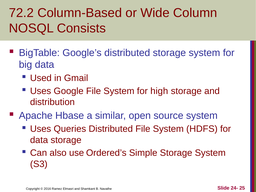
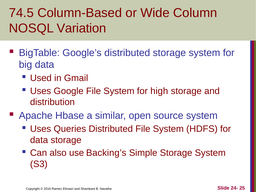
72.2: 72.2 -> 74.5
Consists: Consists -> Variation
Ordered’s: Ordered’s -> Backing’s
